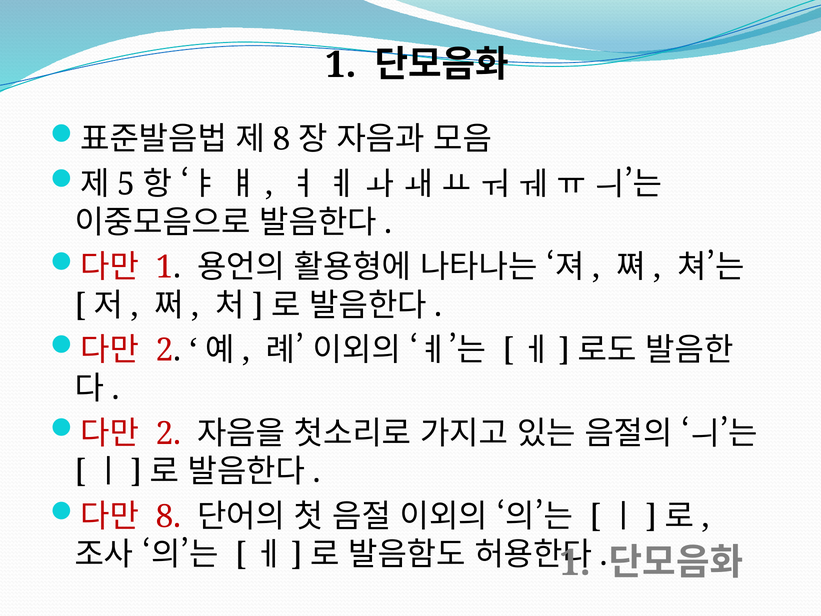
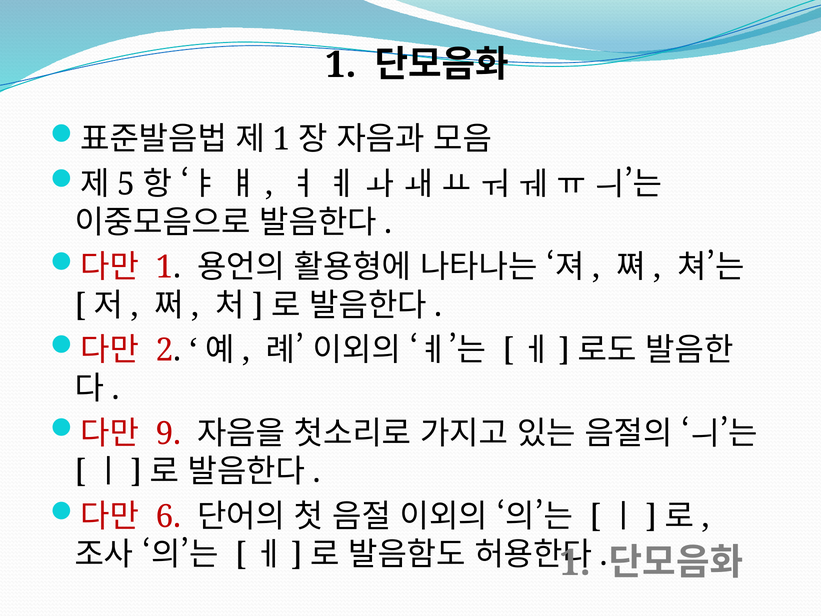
8 at (282, 139): 8 -> 1
2 at (168, 433): 2 -> 9
8 at (168, 516): 8 -> 6
